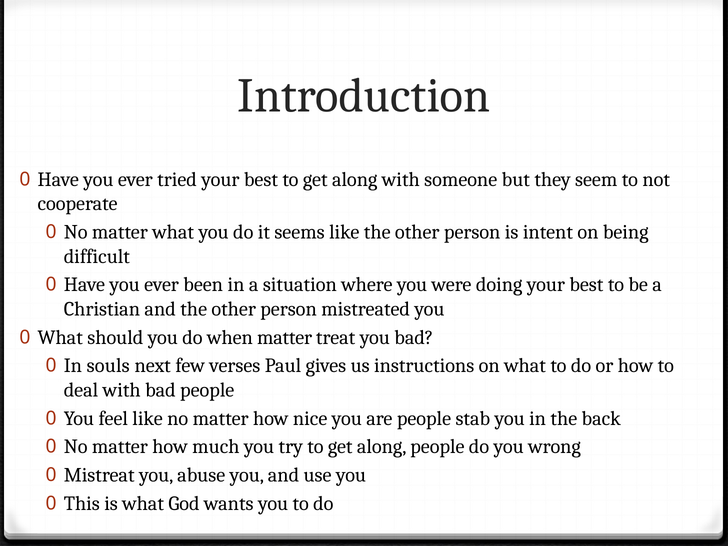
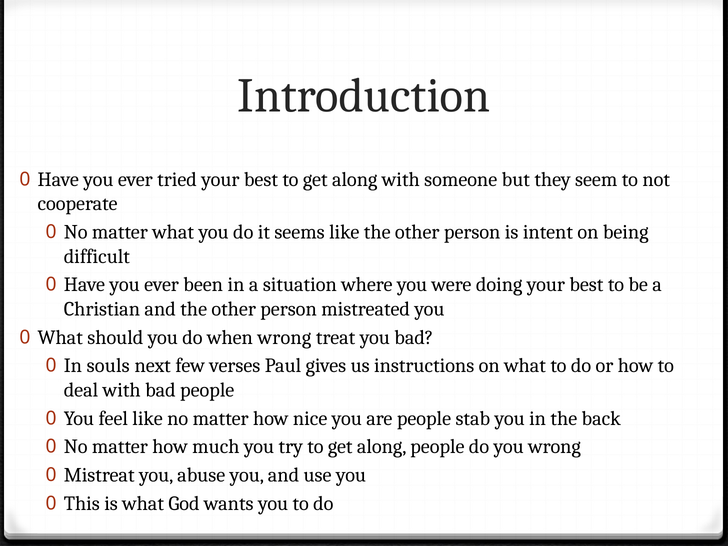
when matter: matter -> wrong
